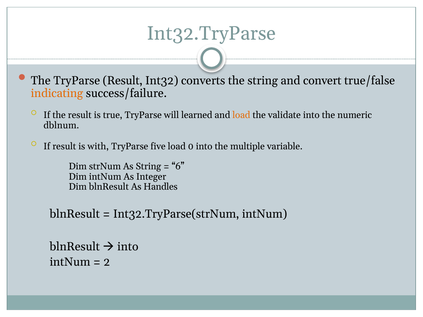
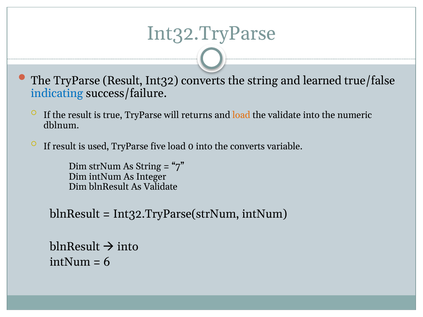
convert: convert -> learned
indicating colour: orange -> blue
learned: learned -> returns
with: with -> used
the multiple: multiple -> converts
6: 6 -> 7
As Handles: Handles -> Validate
2: 2 -> 6
